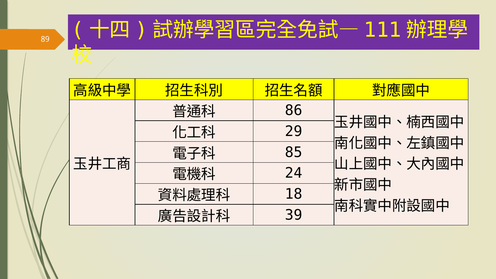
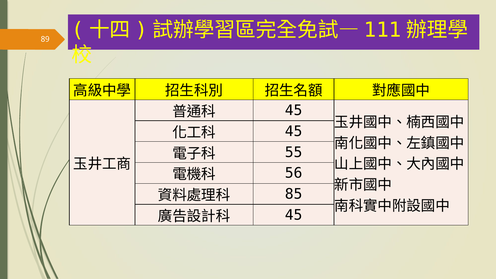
86 at (294, 110): 86 -> 45
29 at (294, 131): 29 -> 45
85: 85 -> 55
24: 24 -> 56
18: 18 -> 85
39 at (294, 215): 39 -> 45
